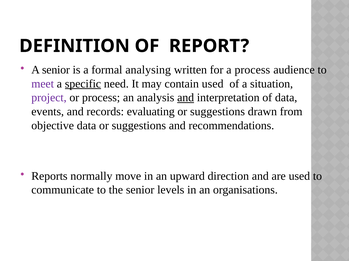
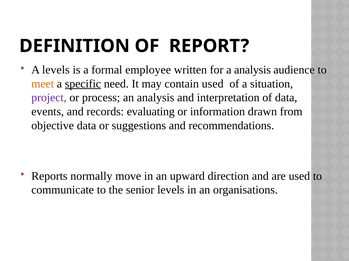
A senior: senior -> levels
analysing: analysing -> employee
a process: process -> analysis
meet colour: purple -> orange
and at (186, 98) underline: present -> none
suggestions at (218, 112): suggestions -> information
